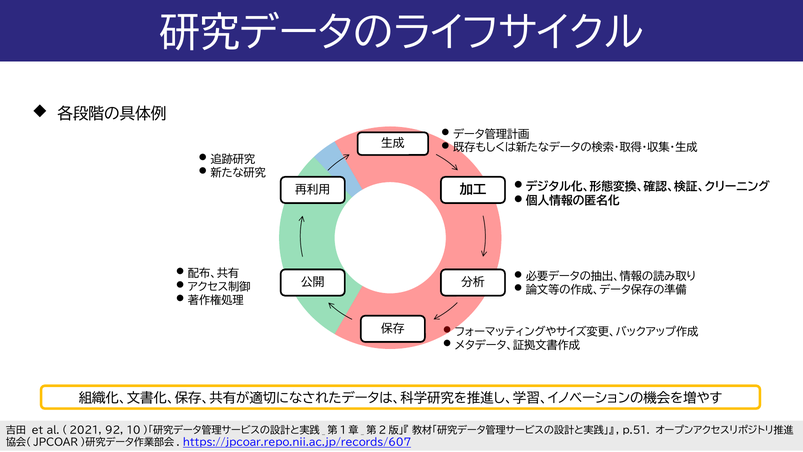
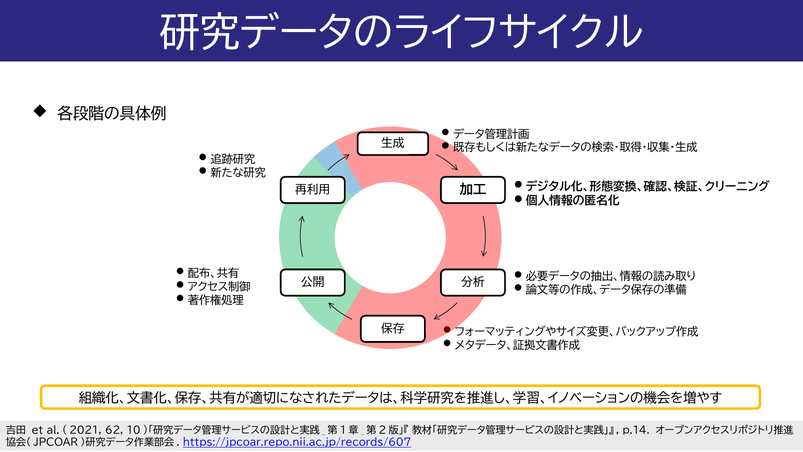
92: 92 -> 62
p.51: p.51 -> p.14
